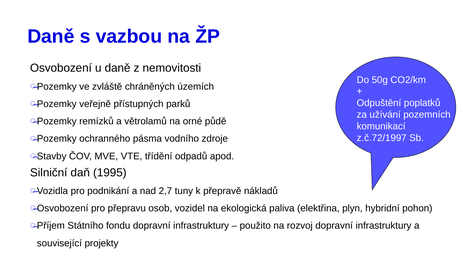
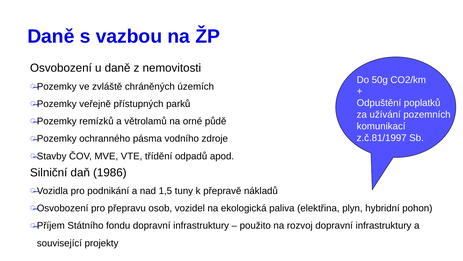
z.č.72/1997: z.č.72/1997 -> z.č.81/1997
1995: 1995 -> 1986
2,7: 2,7 -> 1,5
